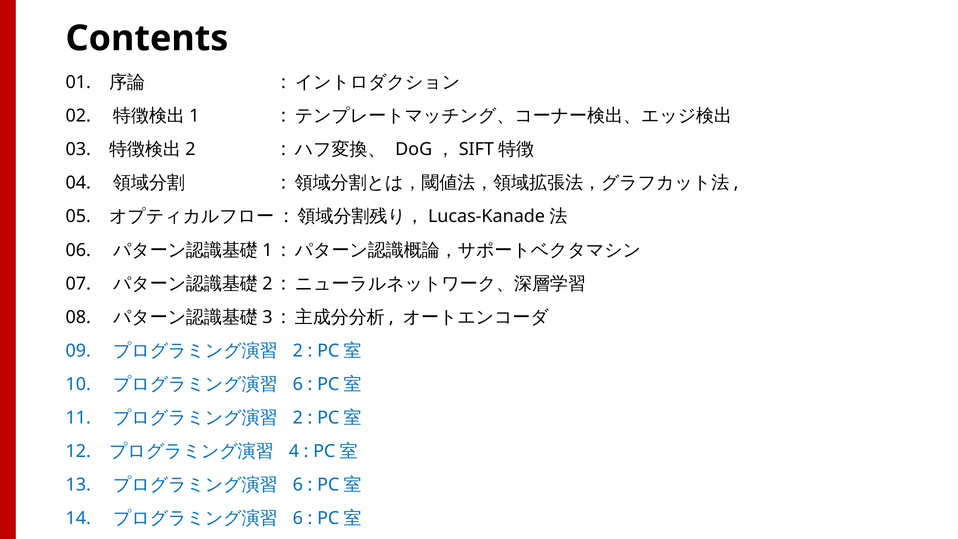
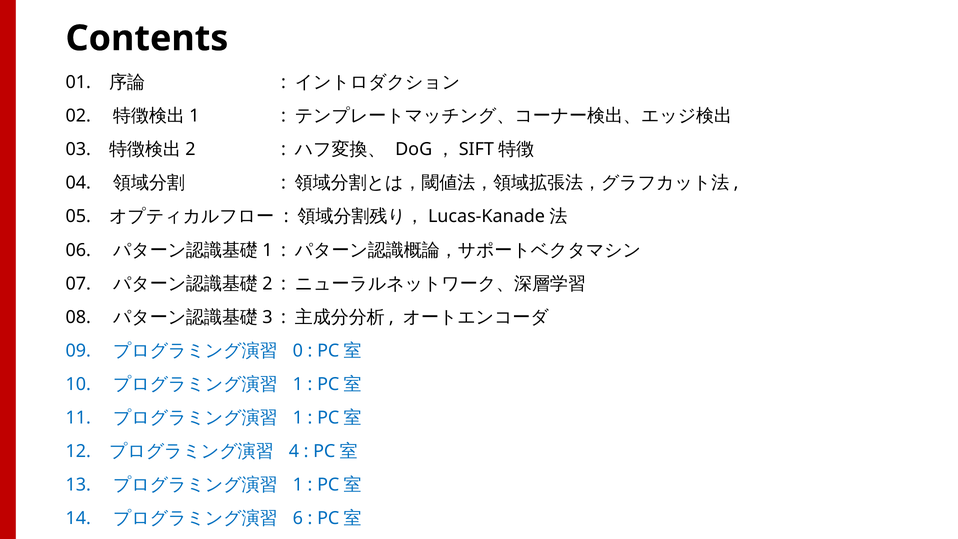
2 at (298, 351): 2 -> 0
6 at (298, 384): 6 -> 1
2 at (298, 418): 2 -> 1
6 at (298, 485): 6 -> 1
